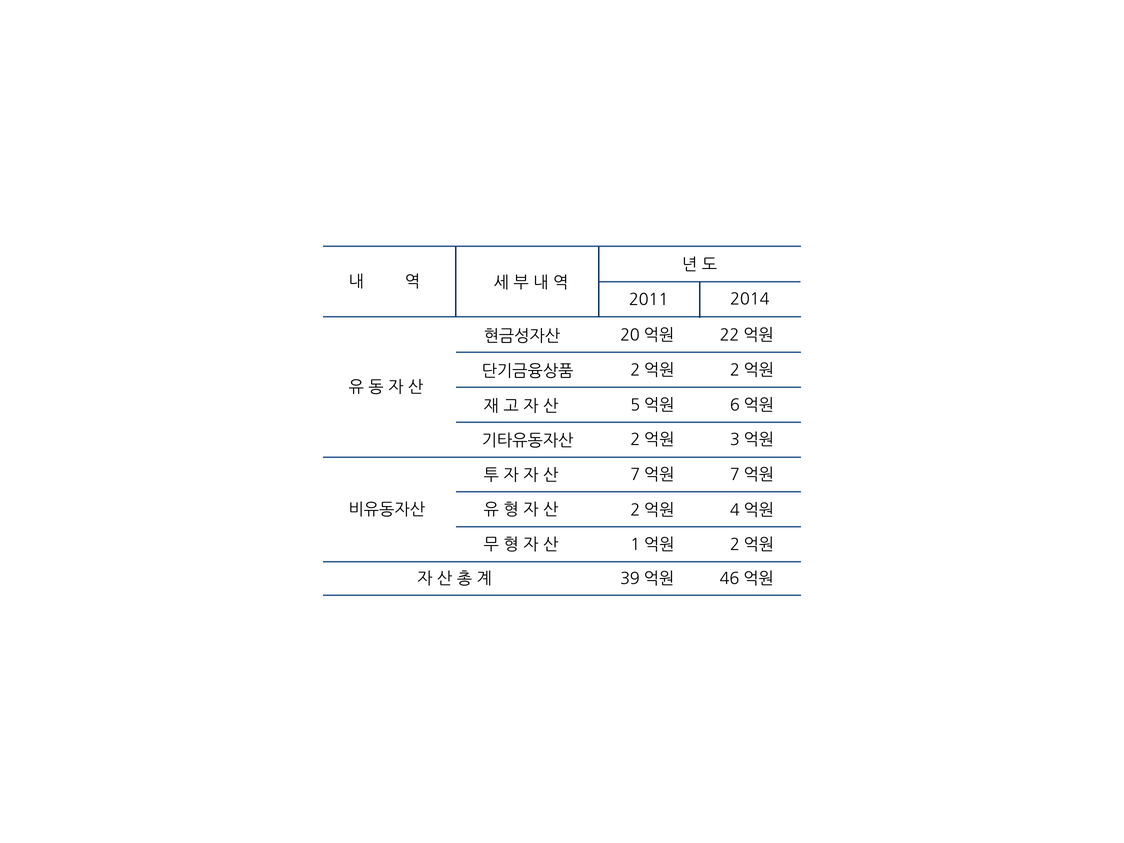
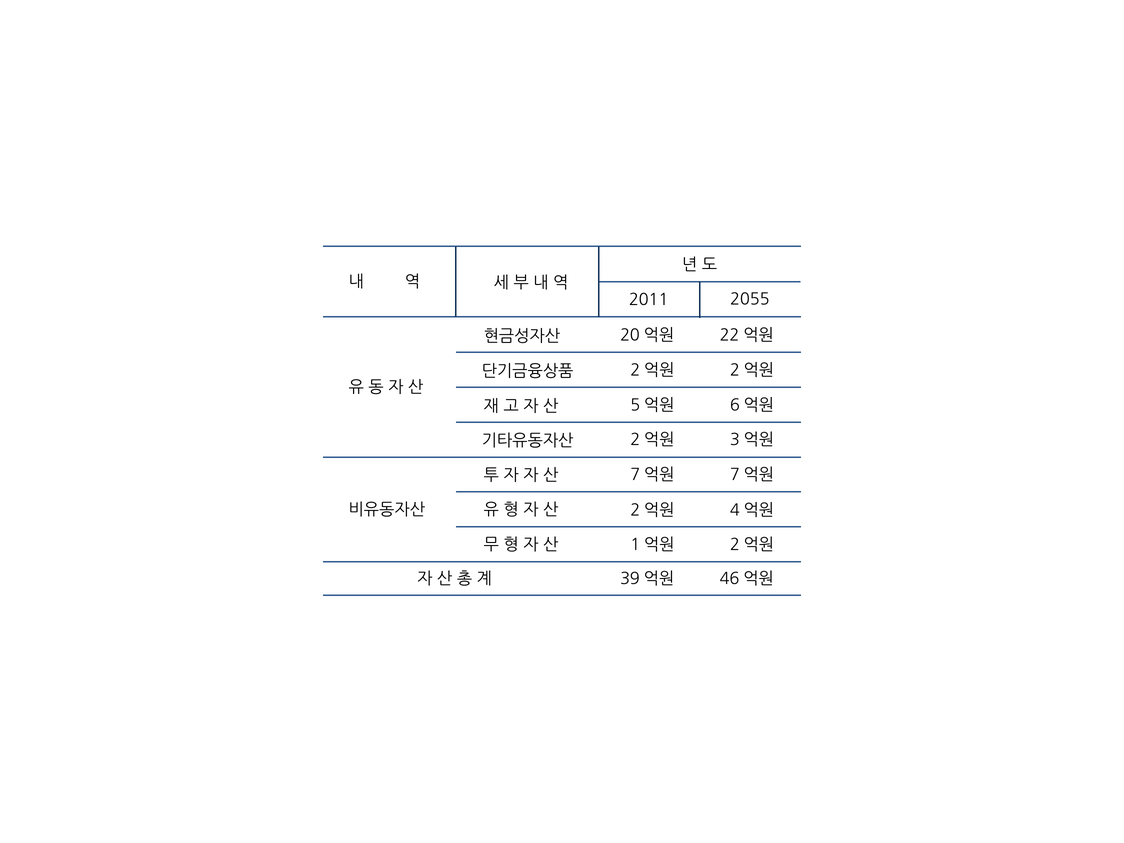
2014: 2014 -> 2055
